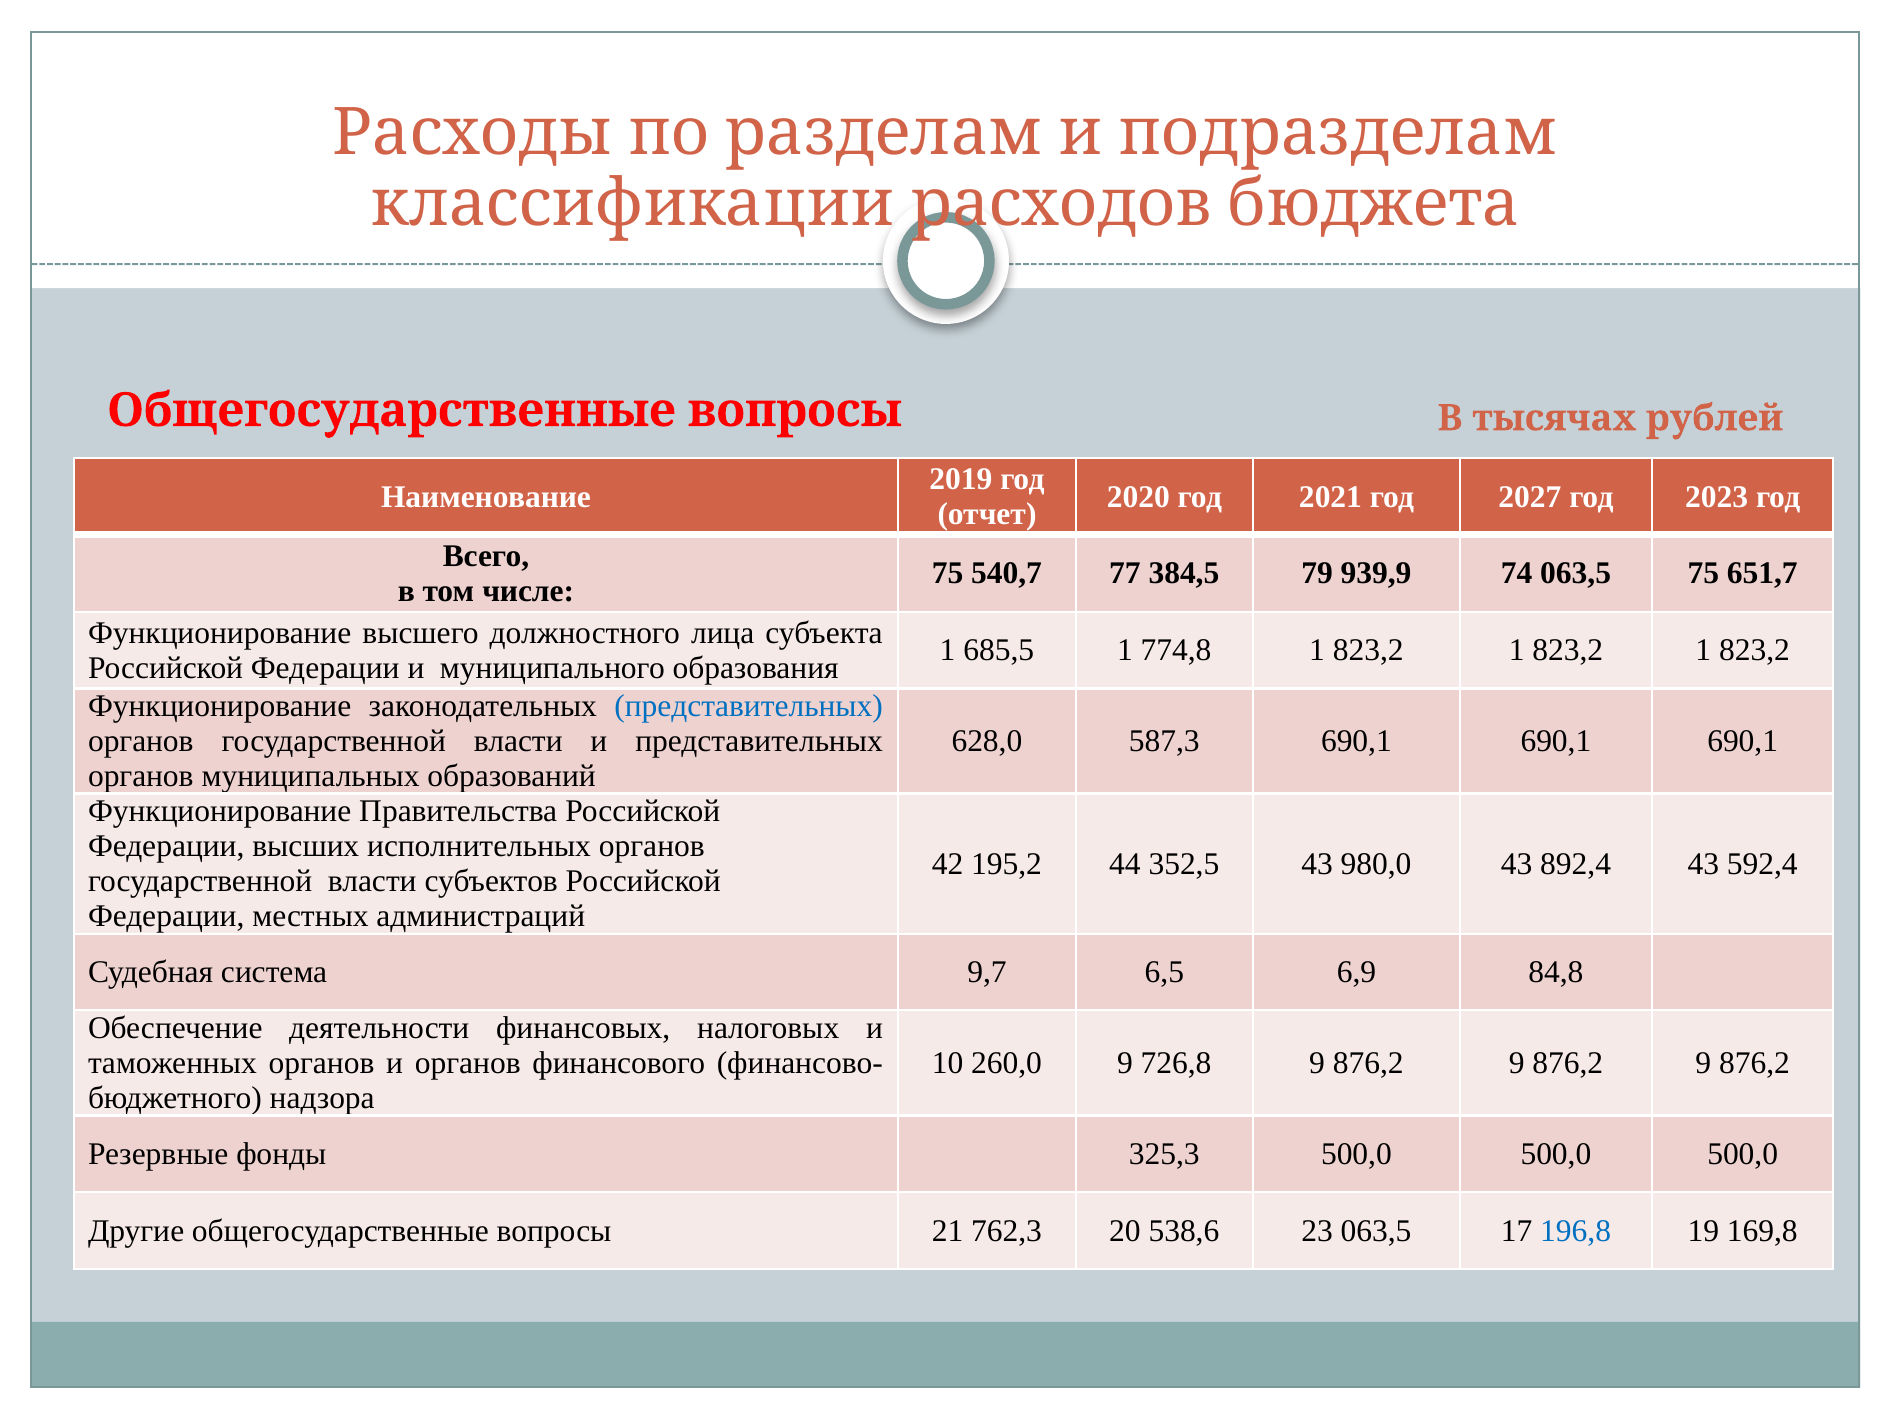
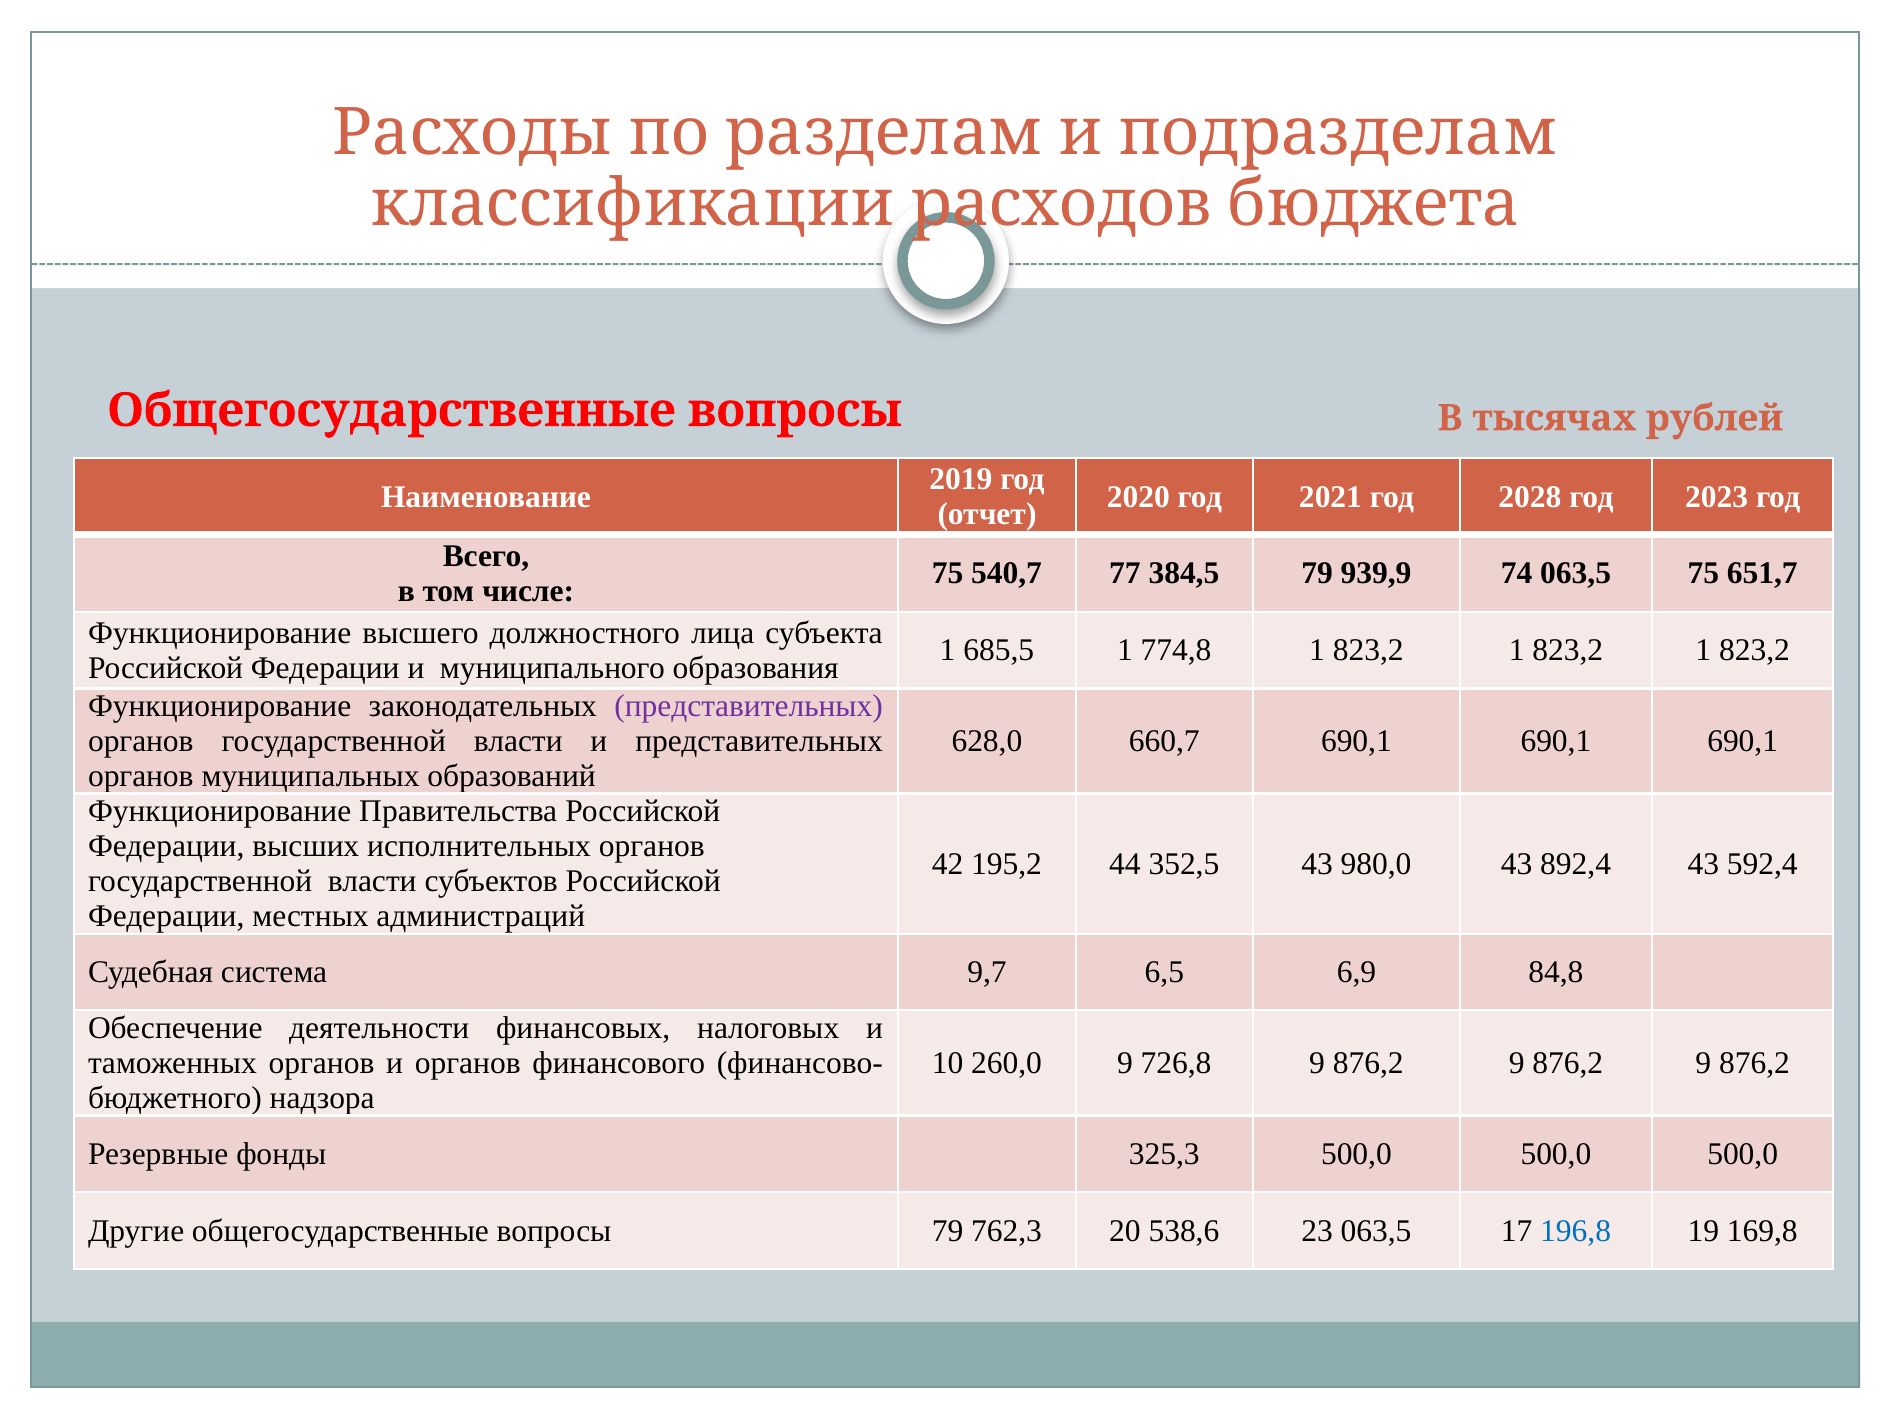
2027: 2027 -> 2028
представительных at (749, 706) colour: blue -> purple
587,3: 587,3 -> 660,7
вопросы 21: 21 -> 79
